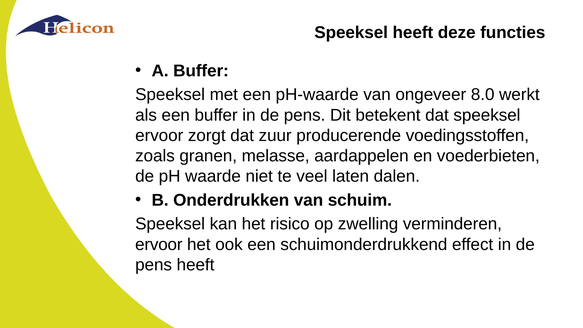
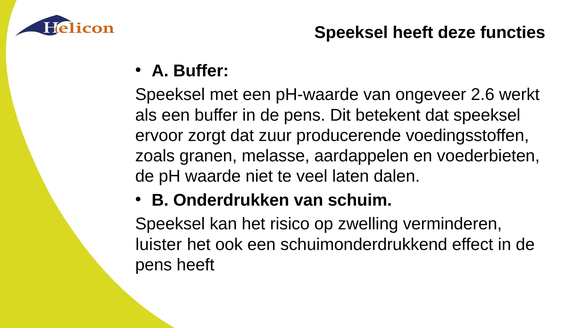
8.0: 8.0 -> 2.6
ervoor at (159, 244): ervoor -> luister
